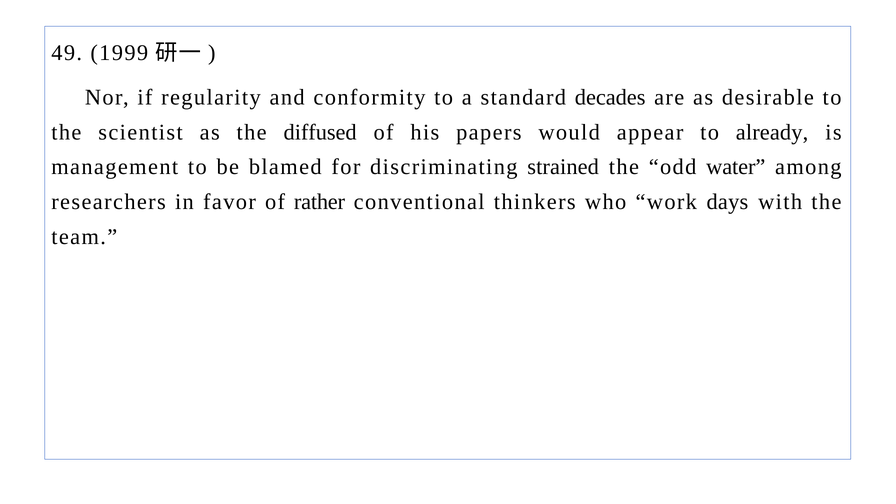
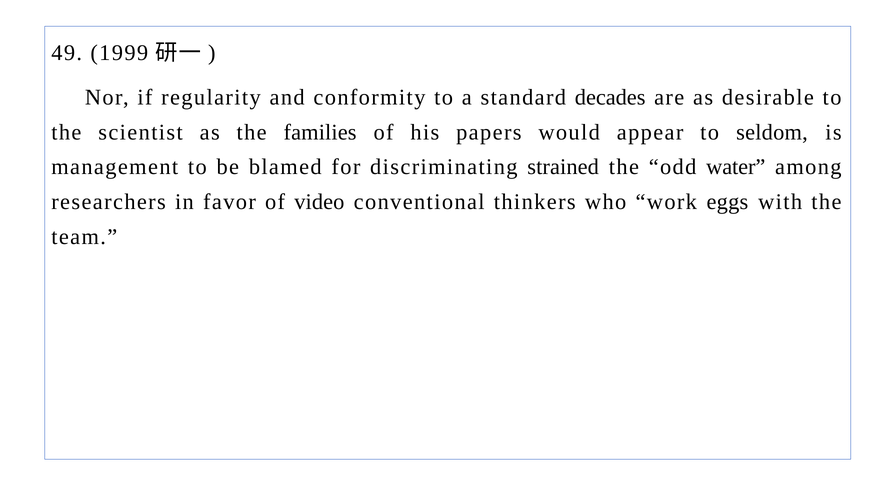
diffused: diffused -> families
already: already -> seldom
rather: rather -> video
days: days -> eggs
